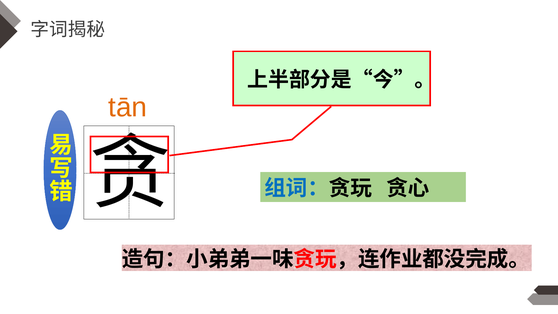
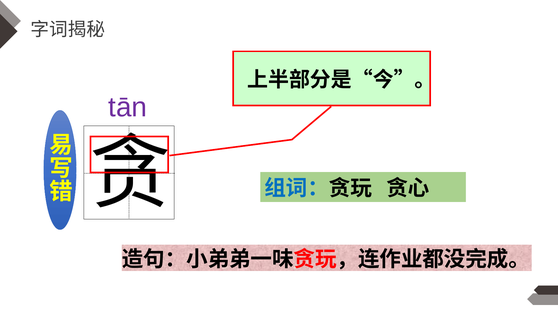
tān colour: orange -> purple
